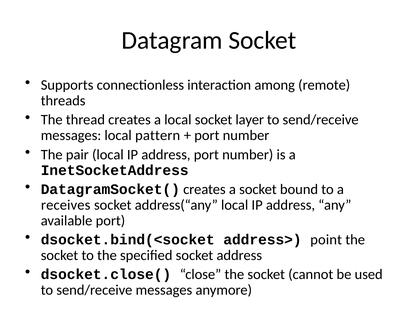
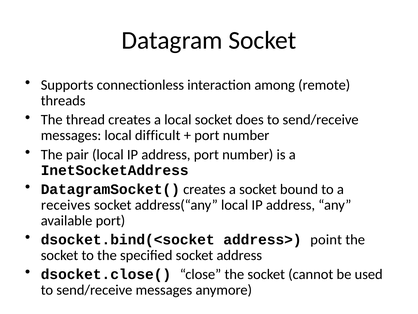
layer: layer -> does
pattern: pattern -> difficult
